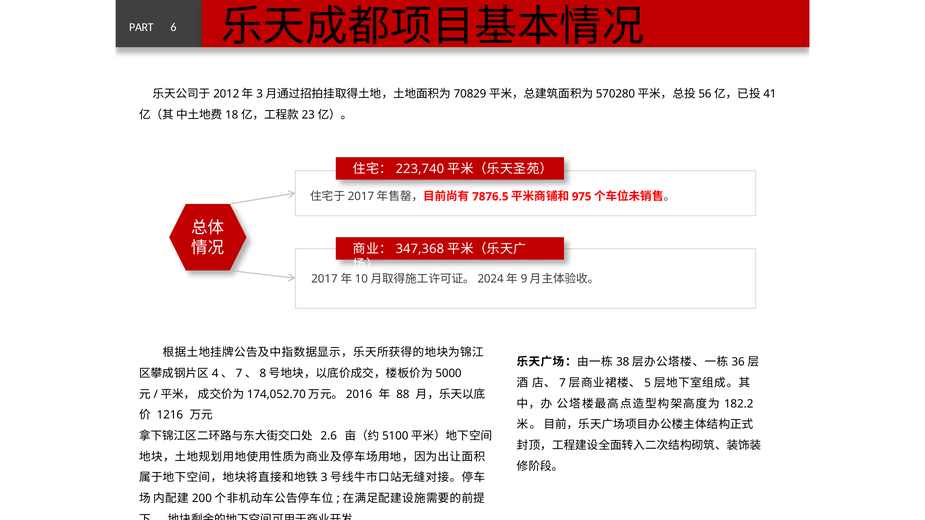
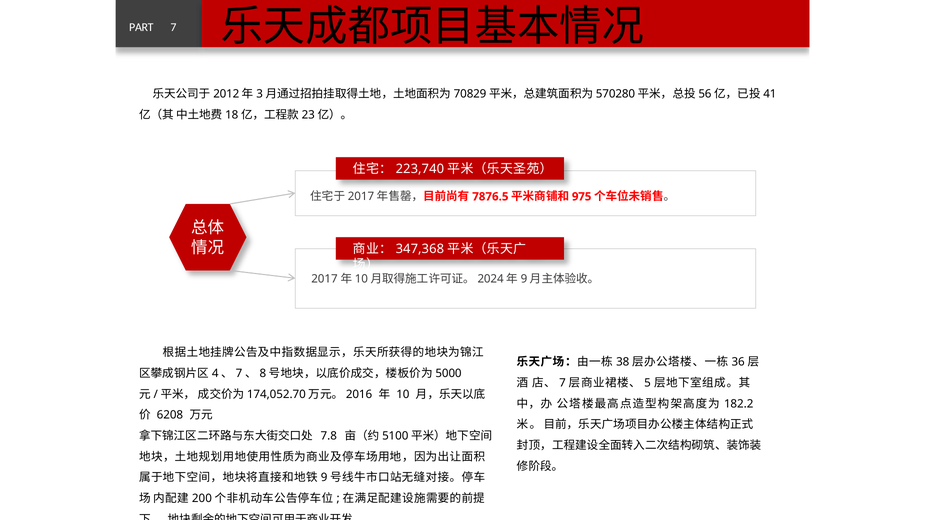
PART 6: 6 -> 7
88: 88 -> 10
1216: 1216 -> 6208
2.6: 2.6 -> 7.8
3: 3 -> 9
